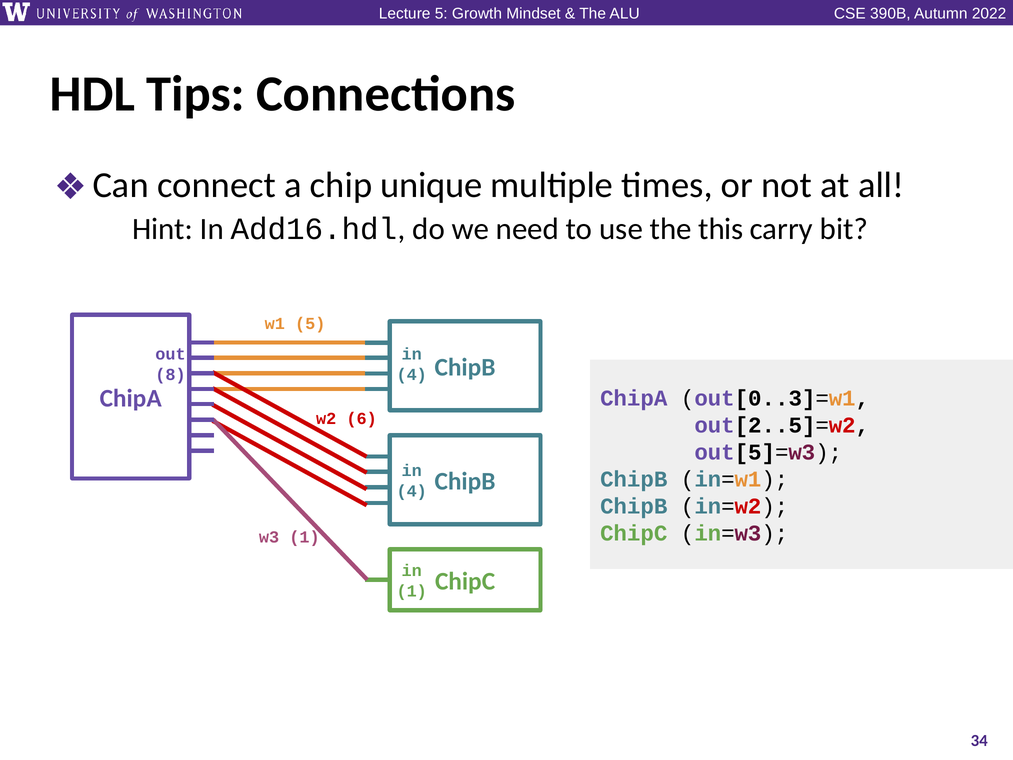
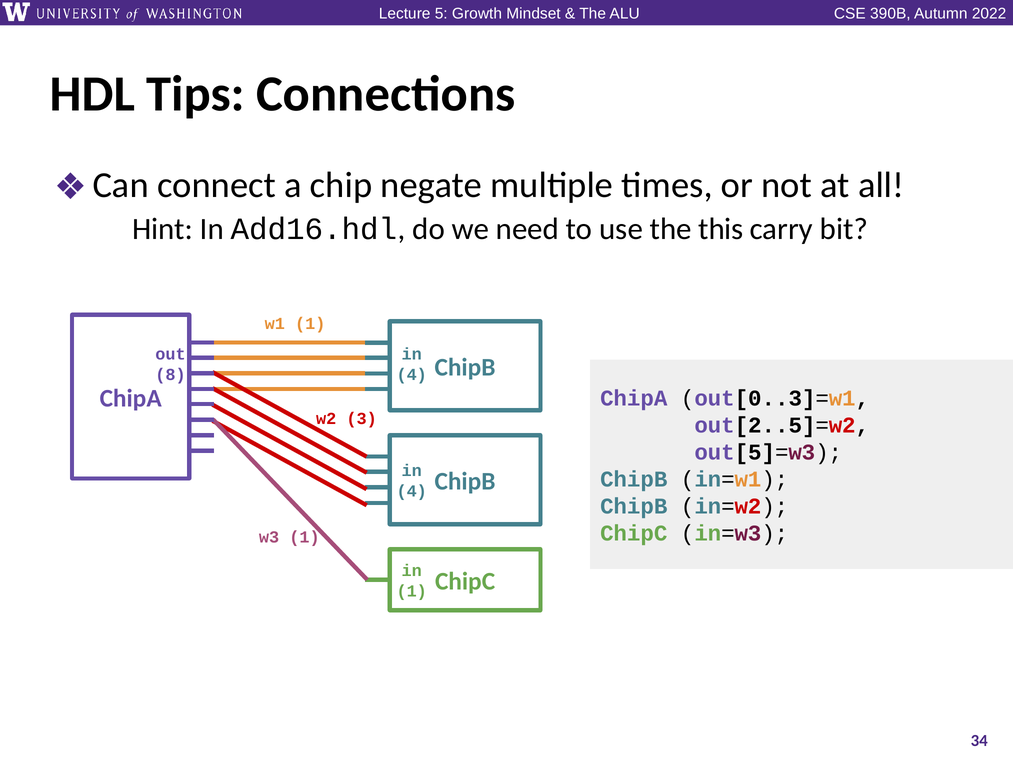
unique: unique -> negate
w1 5: 5 -> 1
6: 6 -> 3
